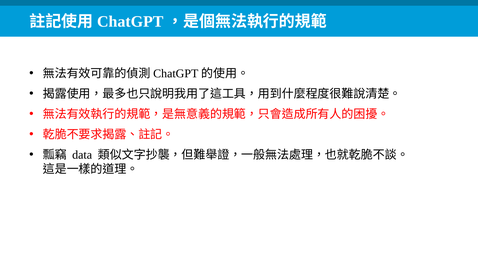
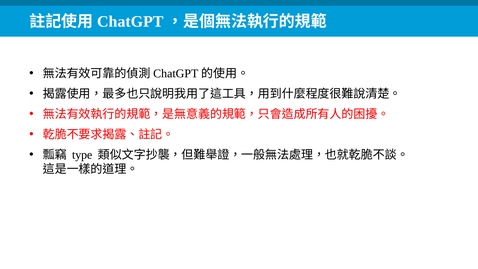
data: data -> type
